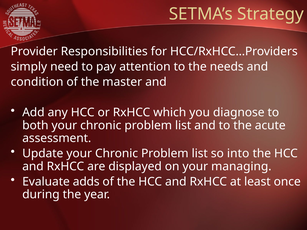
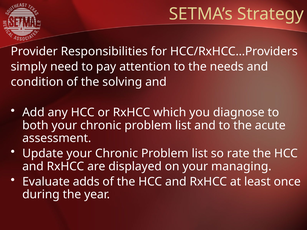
master: master -> solving
into: into -> rate
